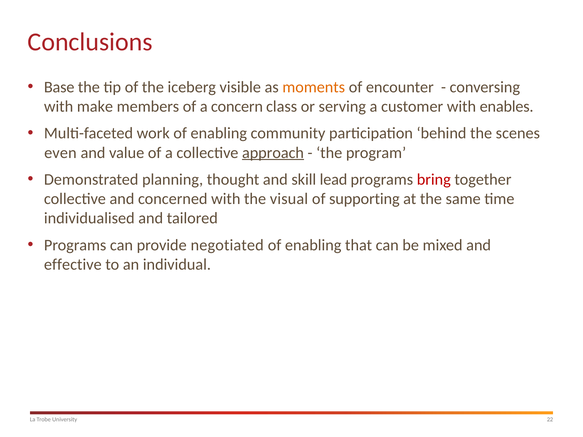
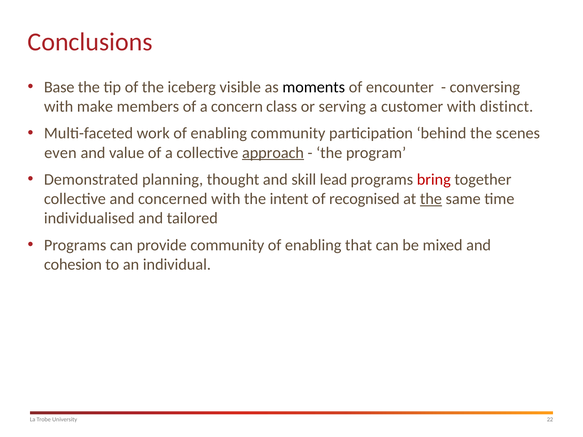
moments colour: orange -> black
enables: enables -> distinct
visual: visual -> intent
supporting: supporting -> recognised
the at (431, 199) underline: none -> present
provide negotiated: negotiated -> community
effective: effective -> cohesion
